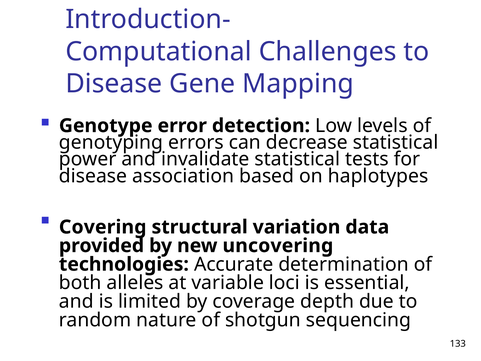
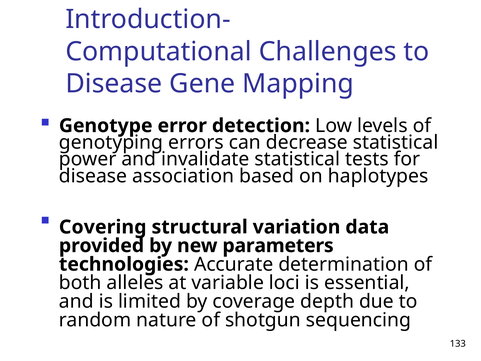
uncovering: uncovering -> parameters
